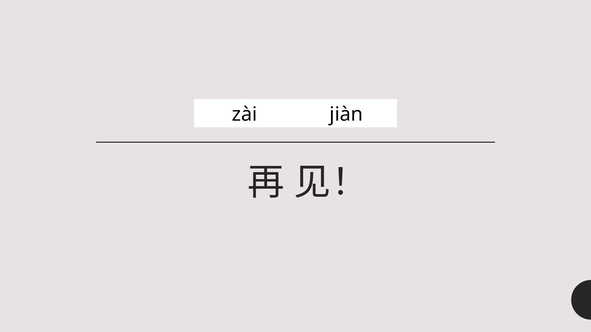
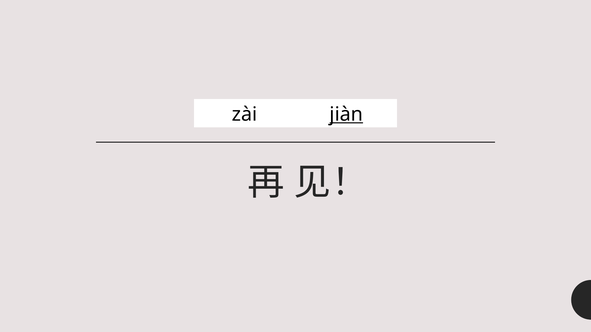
jiàn underline: none -> present
